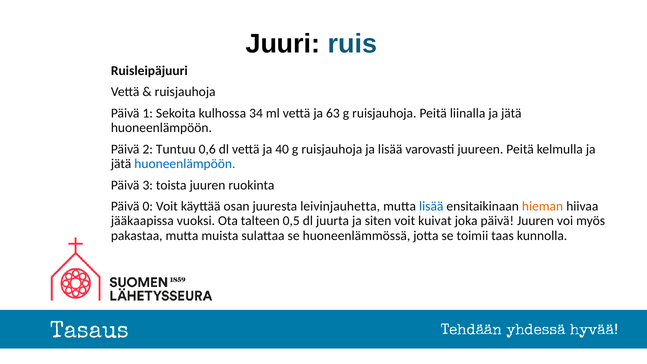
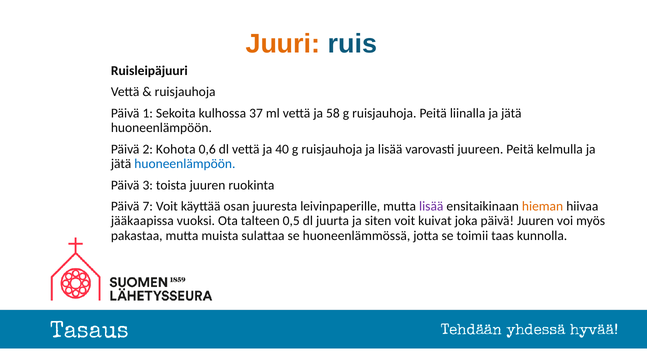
Juuri colour: black -> orange
34: 34 -> 37
63: 63 -> 58
Tuntuu: Tuntuu -> Kohota
0: 0 -> 7
leivinjauhetta: leivinjauhetta -> leivinpaperille
lisää at (431, 206) colour: blue -> purple
